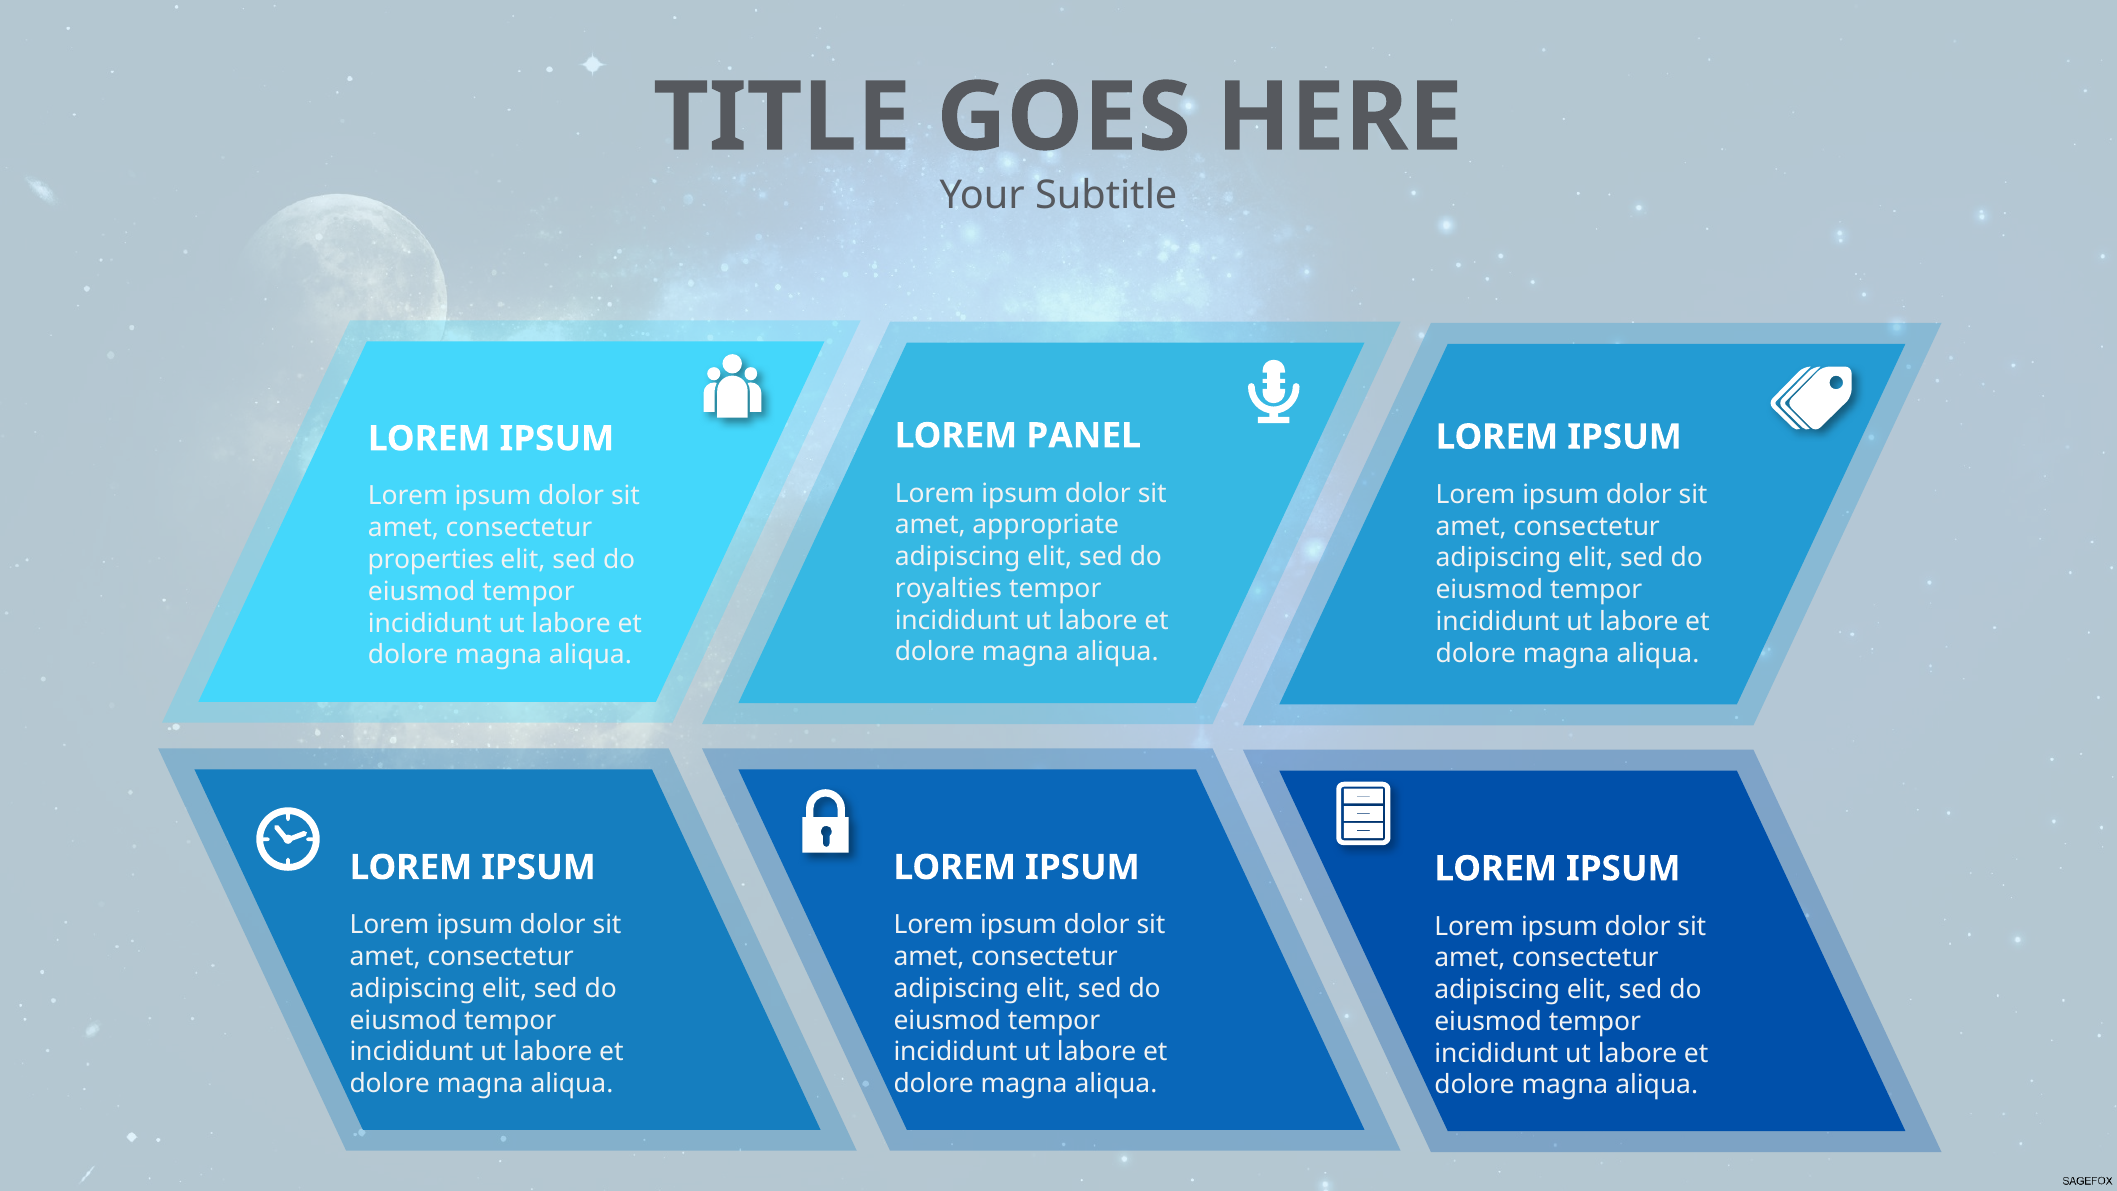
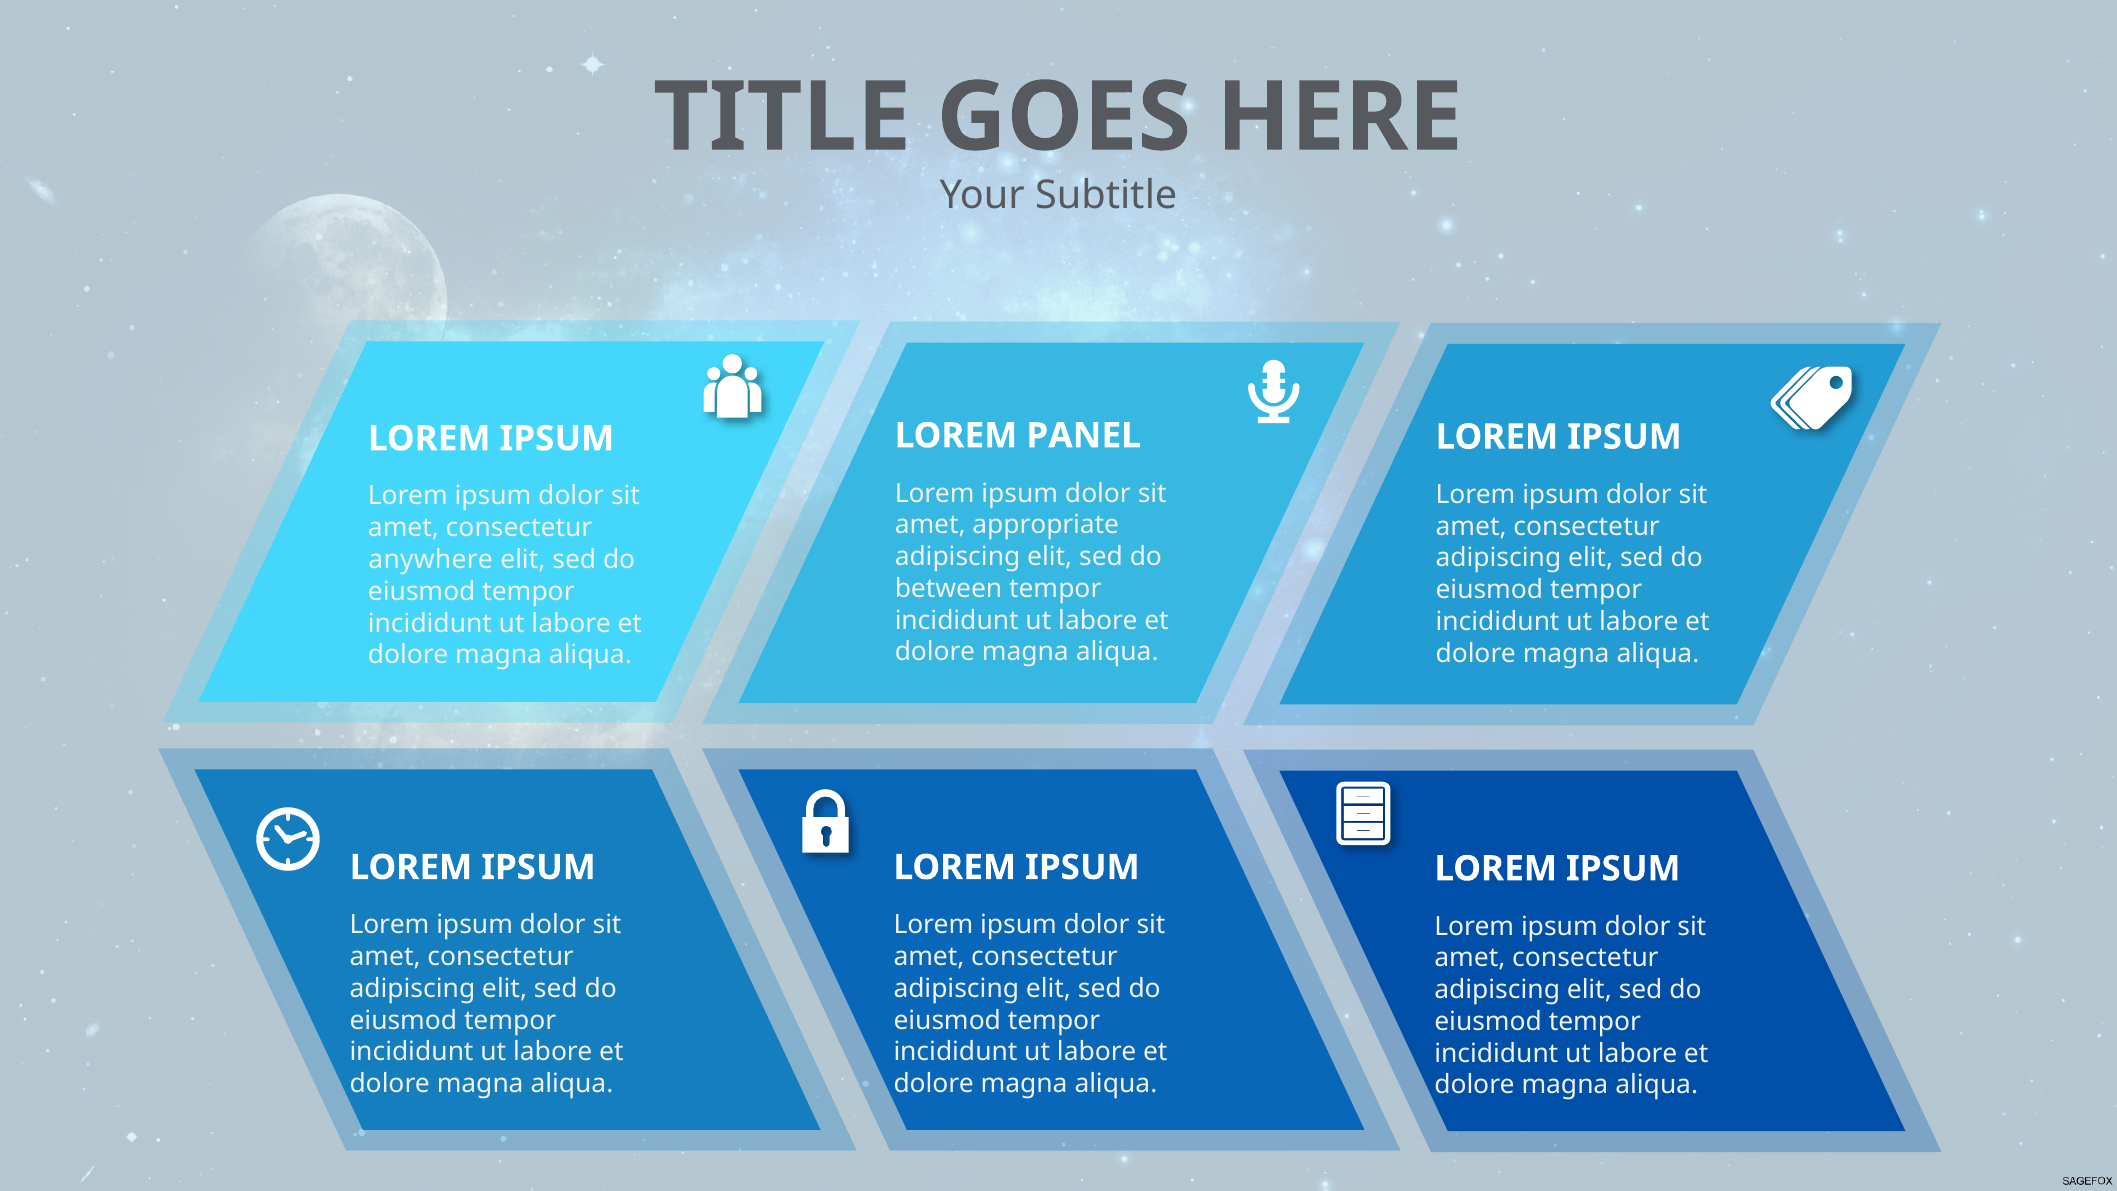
properties: properties -> anywhere
royalties: royalties -> between
